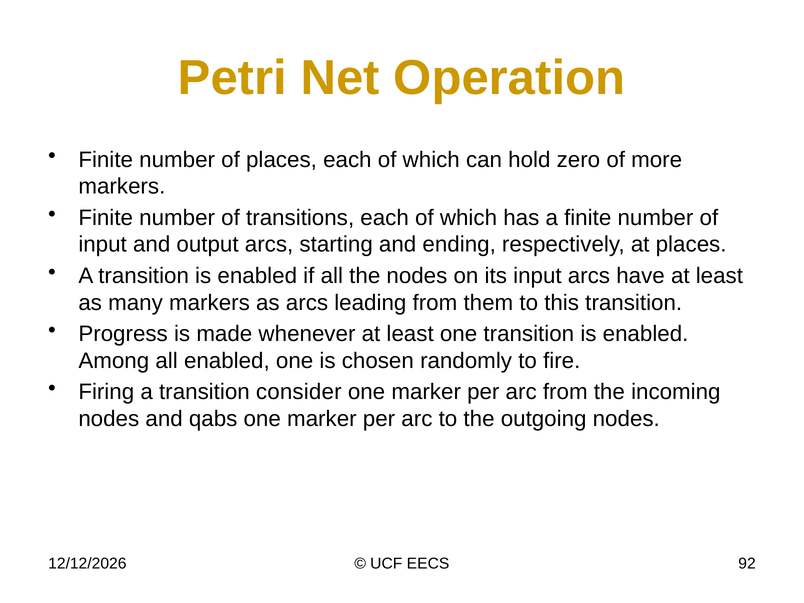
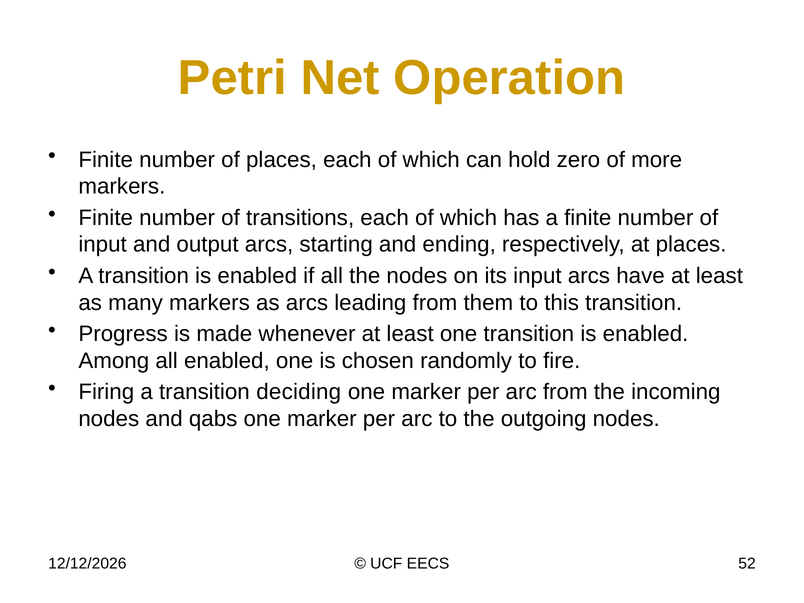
consider: consider -> deciding
92: 92 -> 52
